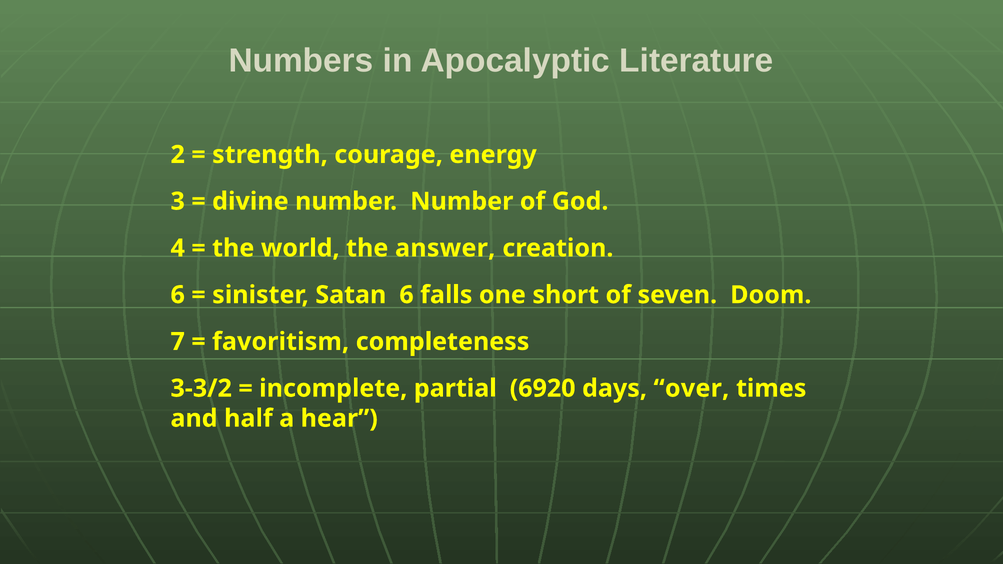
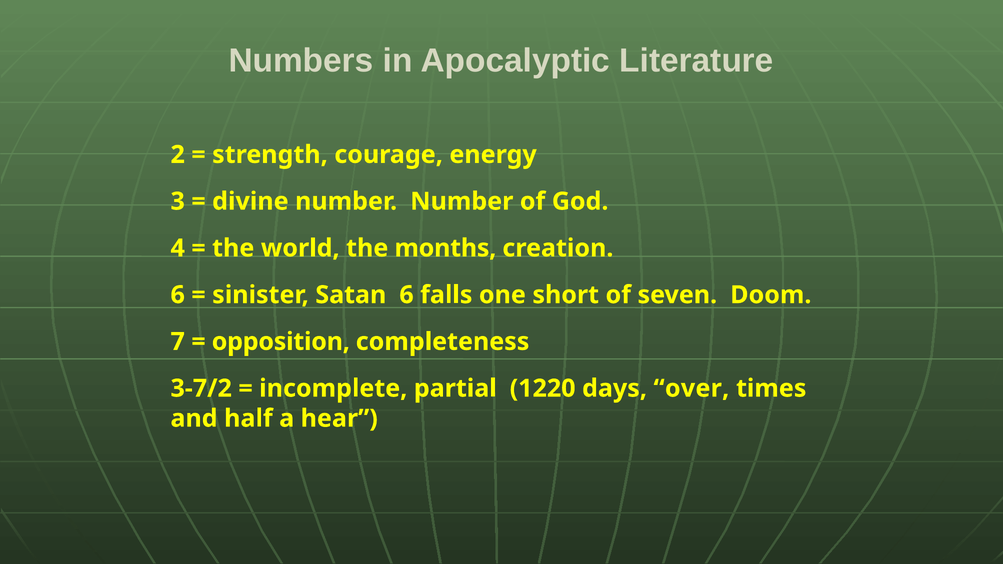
answer: answer -> months
favoritism: favoritism -> opposition
3-3/2: 3-3/2 -> 3-7/2
6920: 6920 -> 1220
